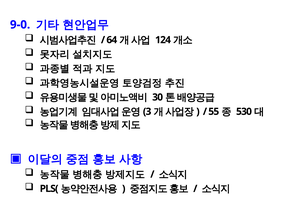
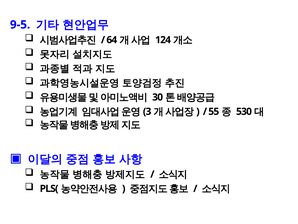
9-0: 9-0 -> 9-5
